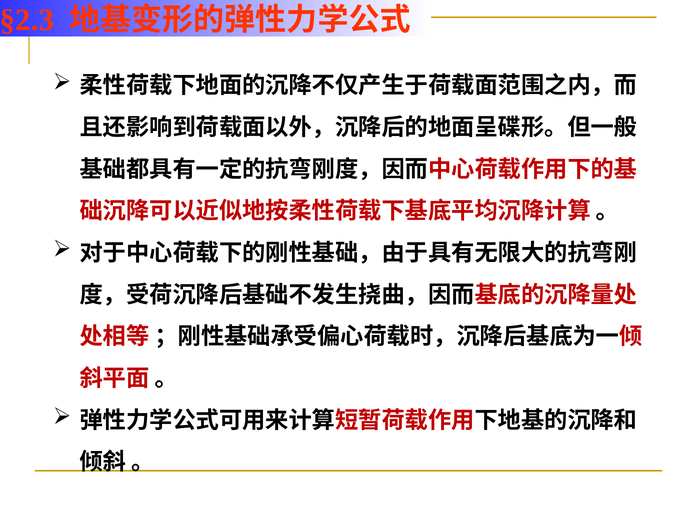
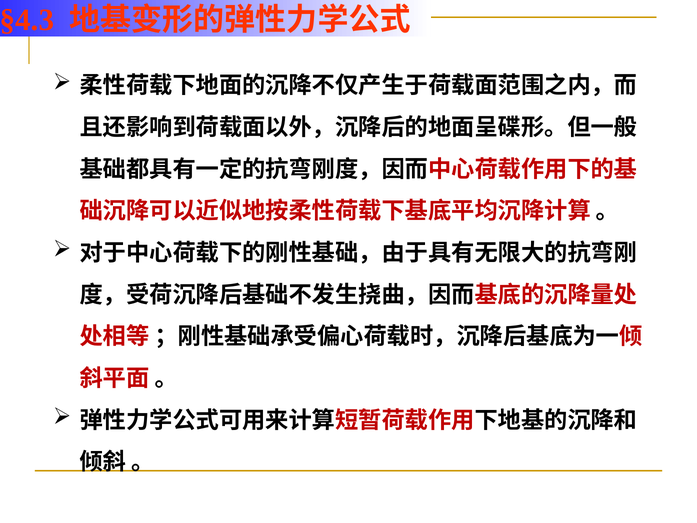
§2.3: §2.3 -> §4.3
